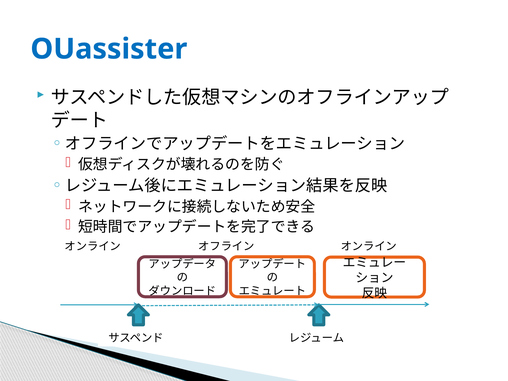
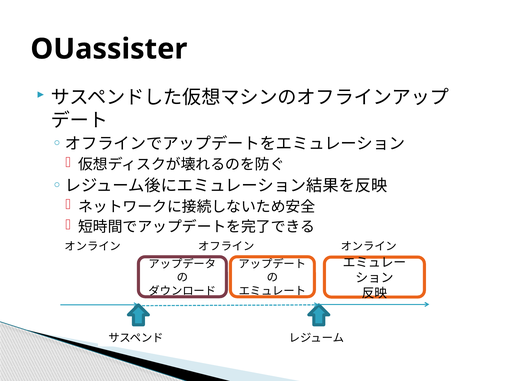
OUassister colour: blue -> black
